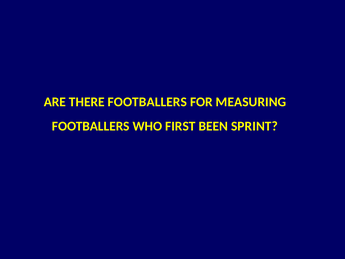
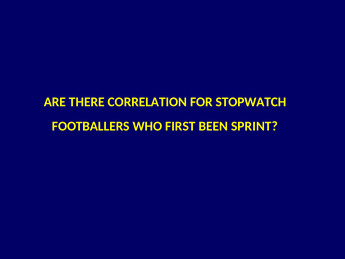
THERE FOOTBALLERS: FOOTBALLERS -> CORRELATION
MEASURING: MEASURING -> STOPWATCH
